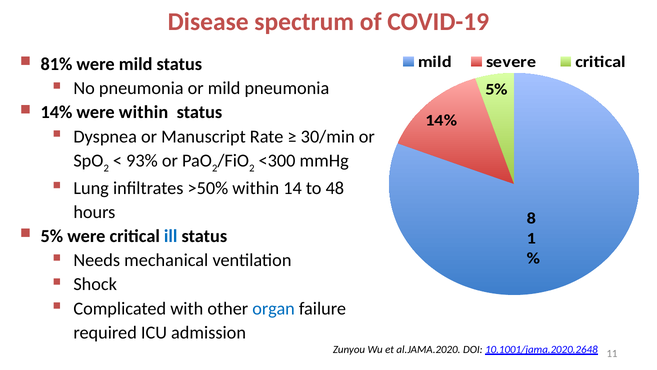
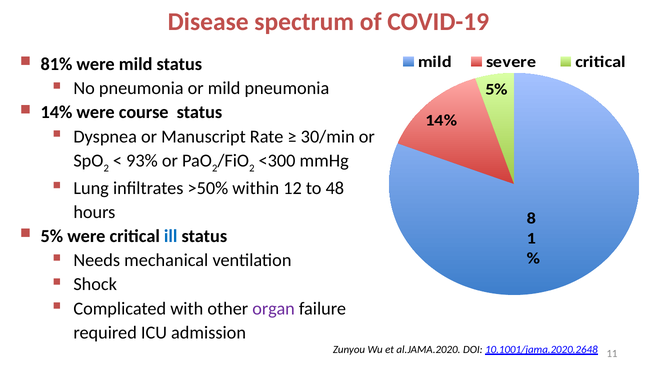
were within: within -> course
14: 14 -> 12
organ colour: blue -> purple
